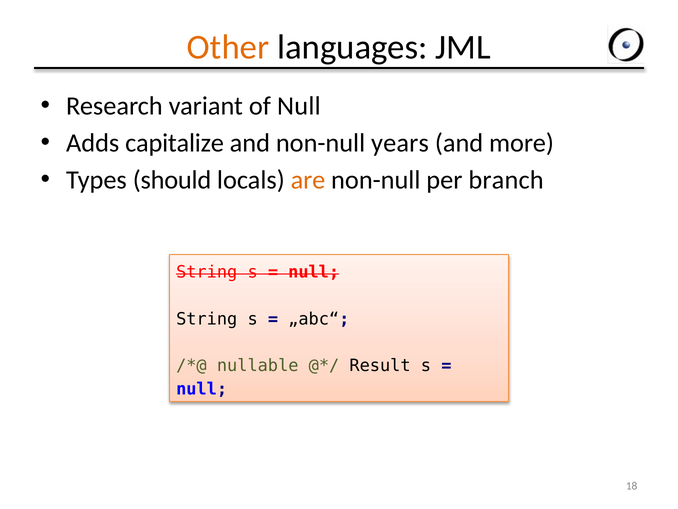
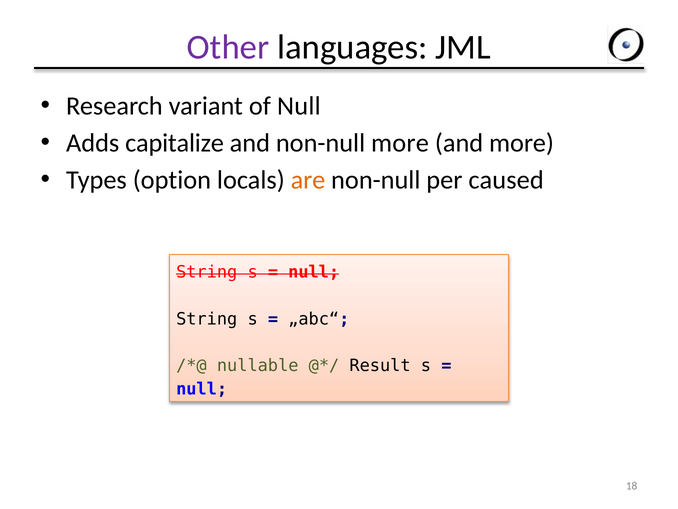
Other colour: orange -> purple
non-null years: years -> more
should: should -> option
branch: branch -> caused
